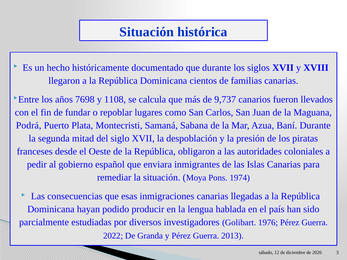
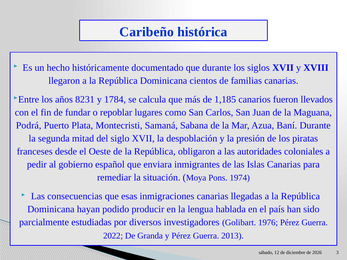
Situación at (147, 32): Situación -> Caribeño
7698: 7698 -> 8231
1108: 1108 -> 1784
9,737: 9,737 -> 1,185
